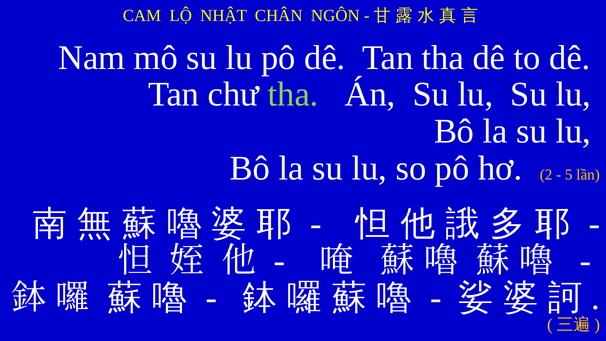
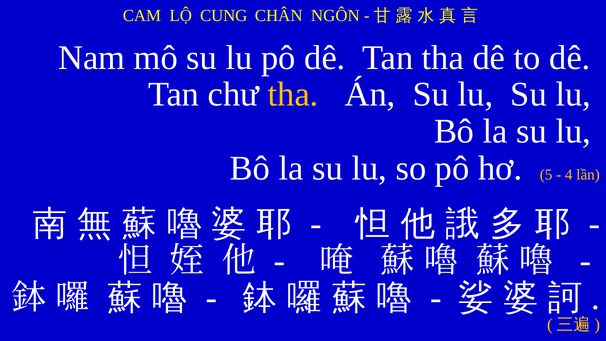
NHẬT: NHẬT -> CUNG
tha at (293, 95) colour: light green -> yellow
2: 2 -> 5
5: 5 -> 4
